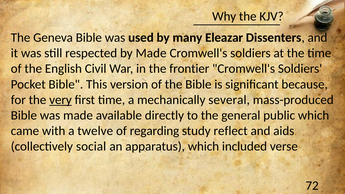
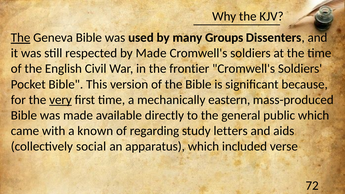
The at (21, 38) underline: none -> present
Eleazar: Eleazar -> Groups
several: several -> eastern
twelve: twelve -> known
reflect: reflect -> letters
